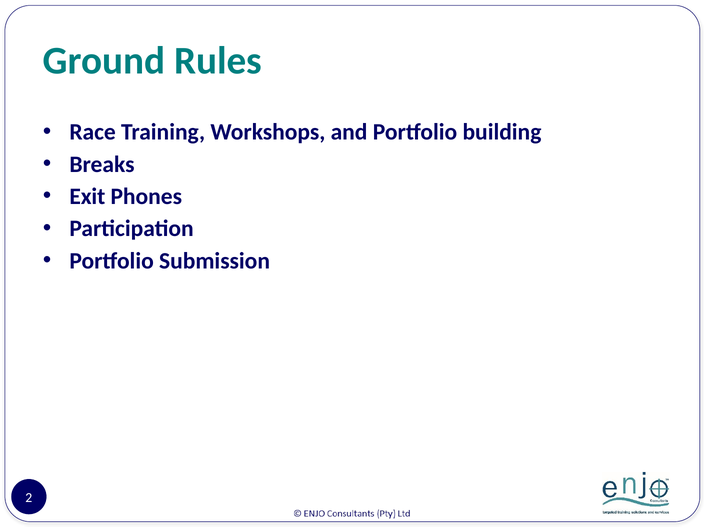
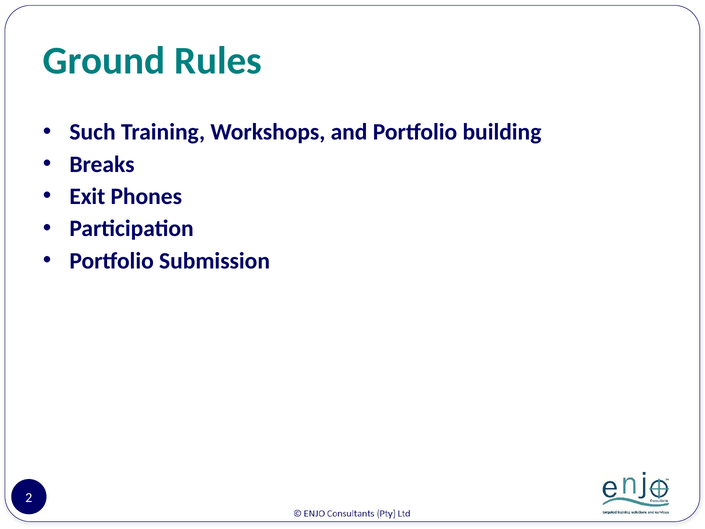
Race: Race -> Such
